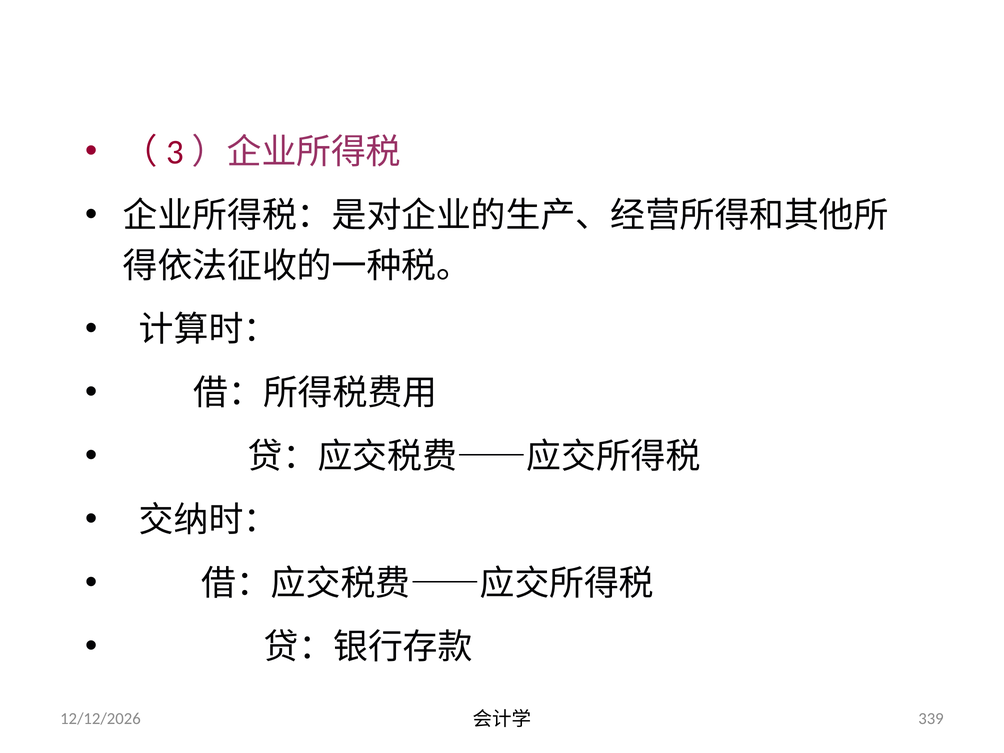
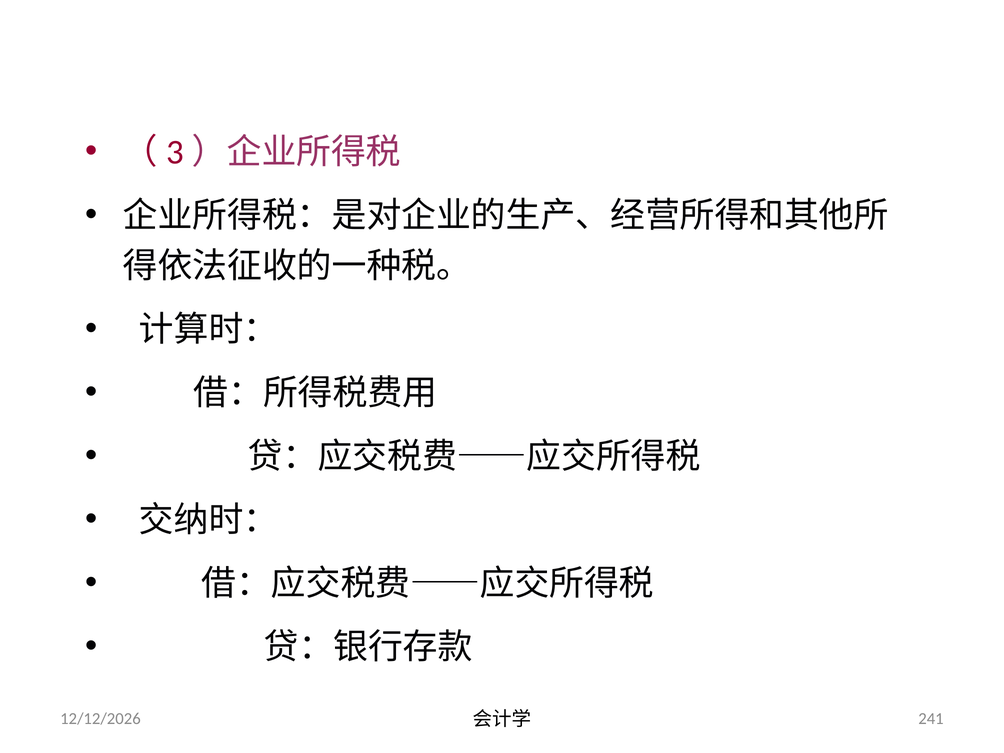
339: 339 -> 241
